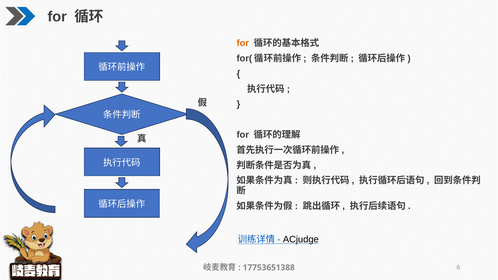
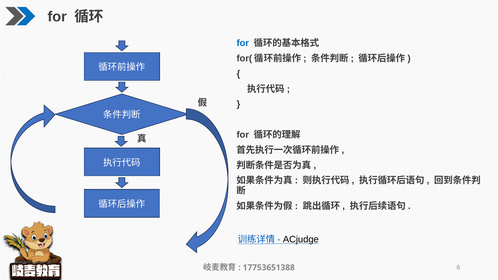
for at (243, 43) colour: orange -> blue
